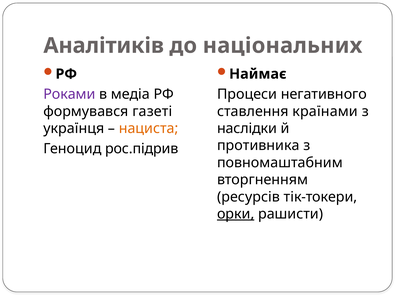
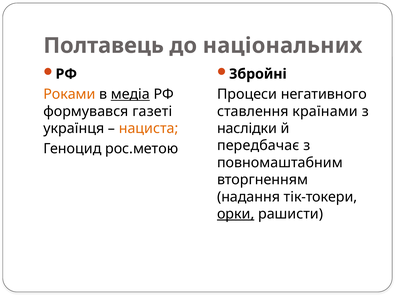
Аналітиків: Аналітиків -> Полтавець
Наймає: Наймає -> Збройні
Роками colour: purple -> orange
медіа underline: none -> present
противника: противника -> передбачає
рос.підрив: рос.підрив -> рос.метою
ресурсів: ресурсів -> надання
